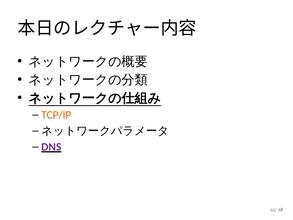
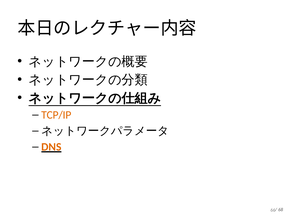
DNS colour: purple -> orange
